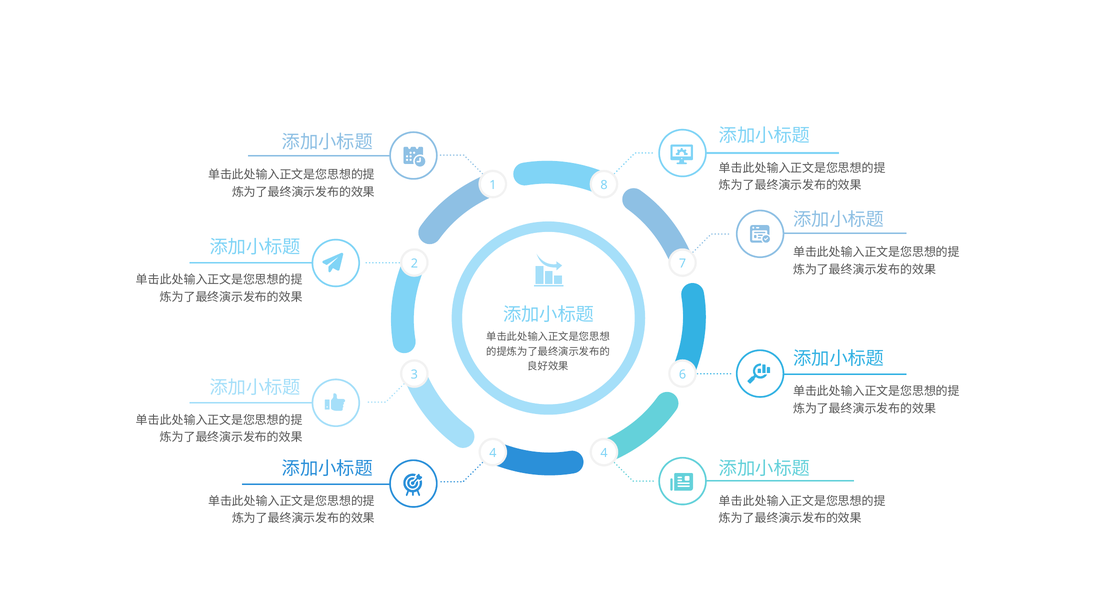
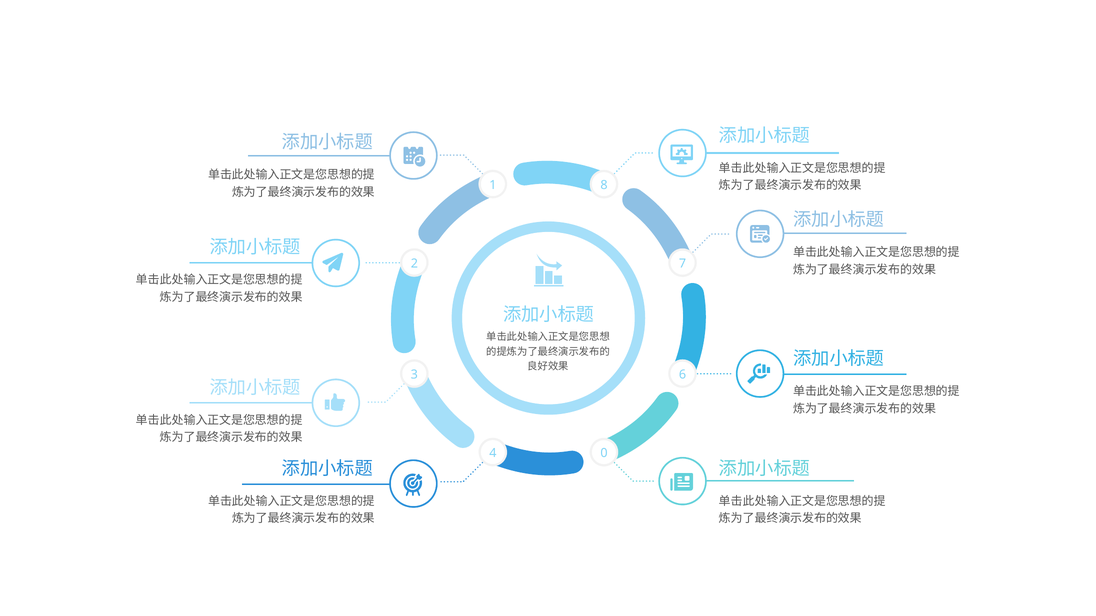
4 4: 4 -> 0
